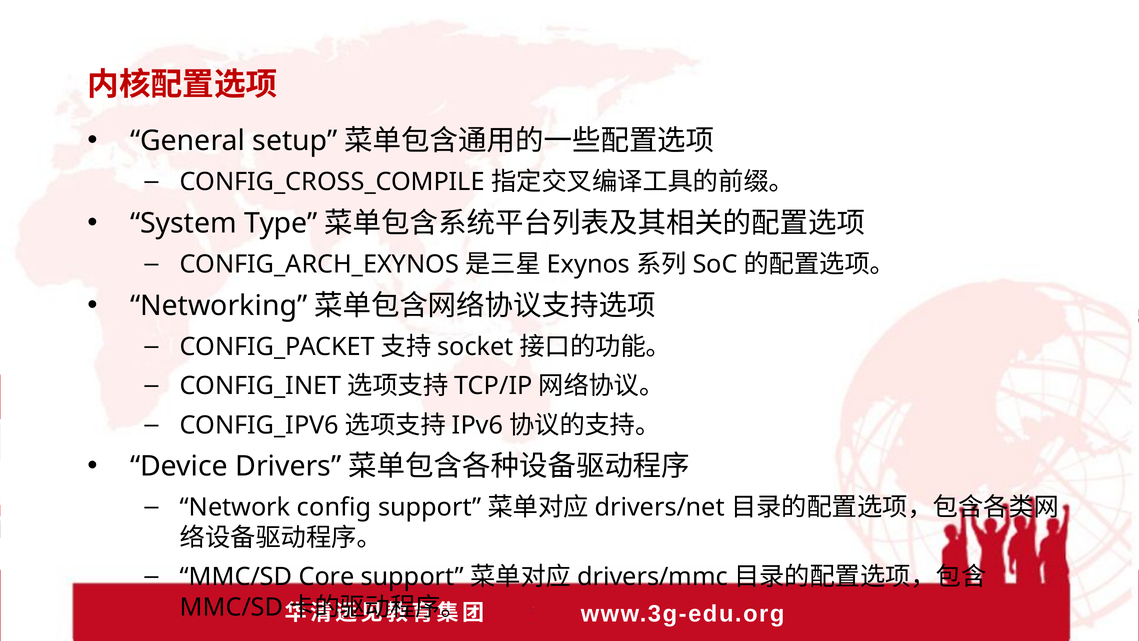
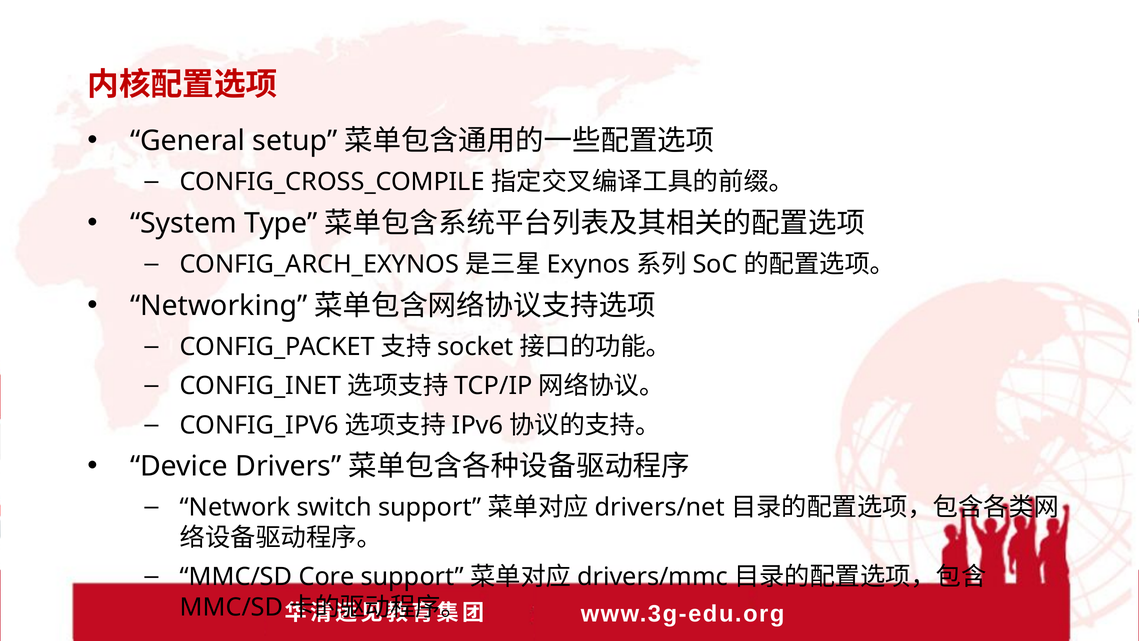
config: config -> switch
